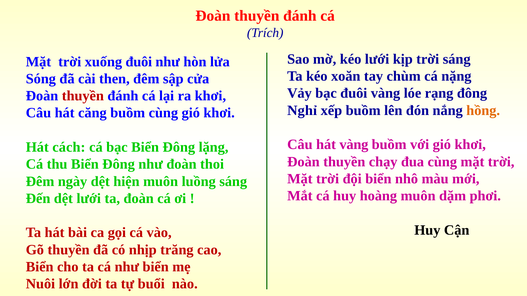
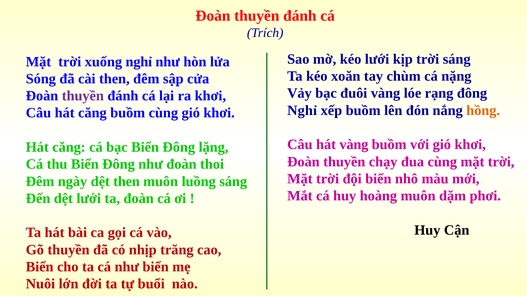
xuống đuôi: đuôi -> nghỉ
thuyền at (83, 96) colour: red -> purple
cách at (69, 147): cách -> căng
dệt hiện: hiện -> then
